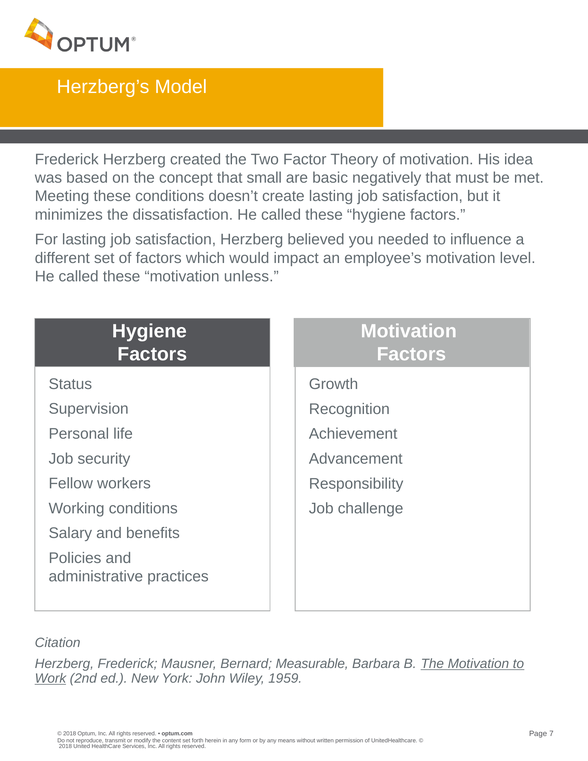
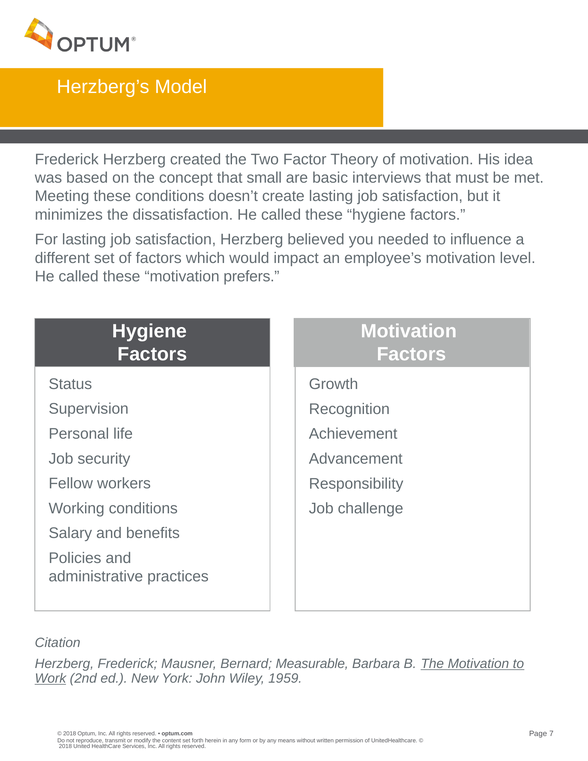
negatively: negatively -> interviews
unless: unless -> prefers
